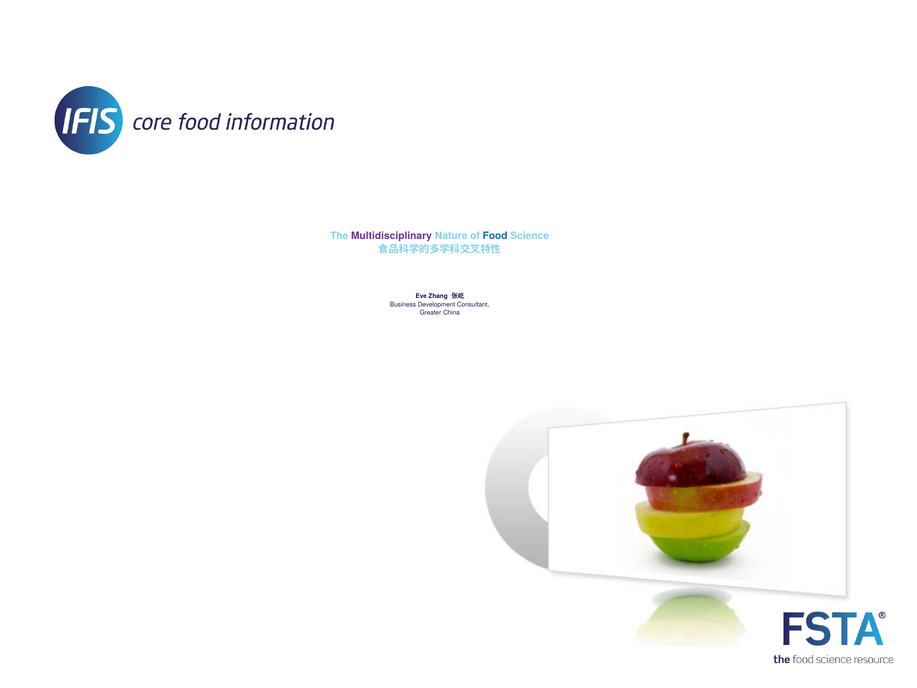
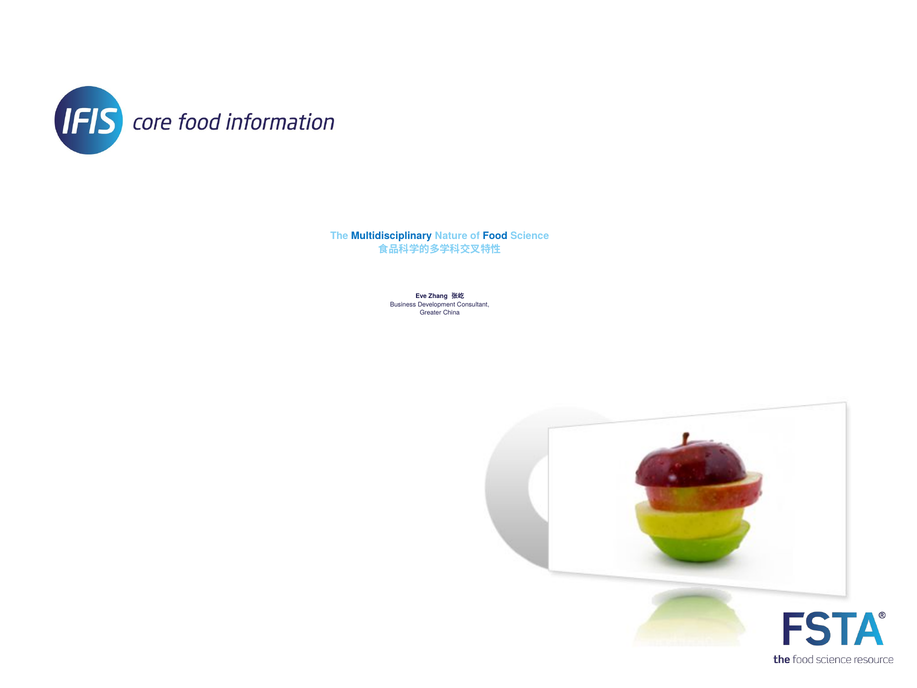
Multidisciplinary colour: purple -> blue
